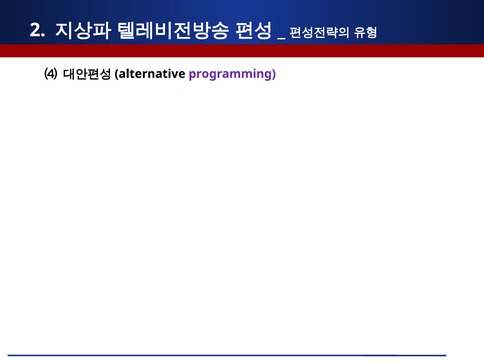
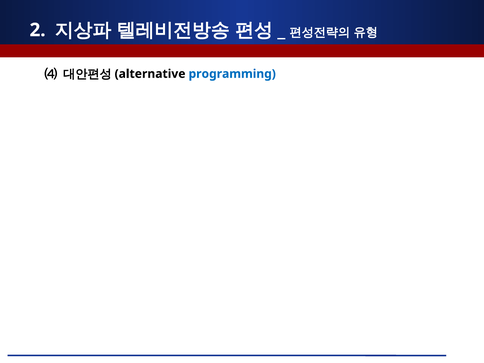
programming colour: purple -> blue
